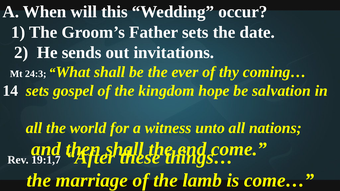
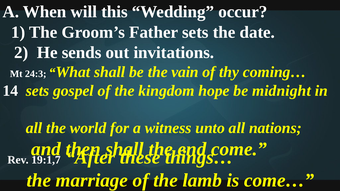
ever: ever -> vain
salvation: salvation -> midnight
